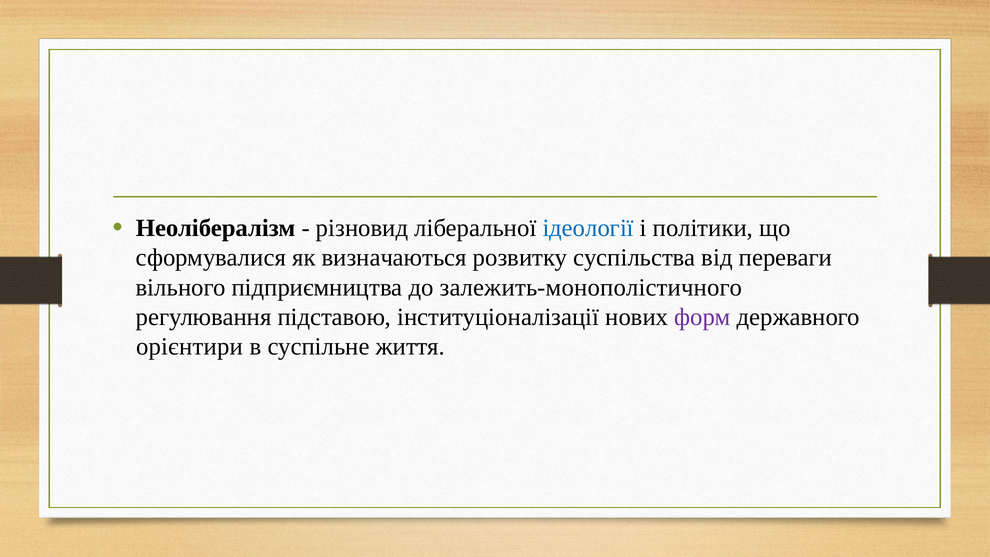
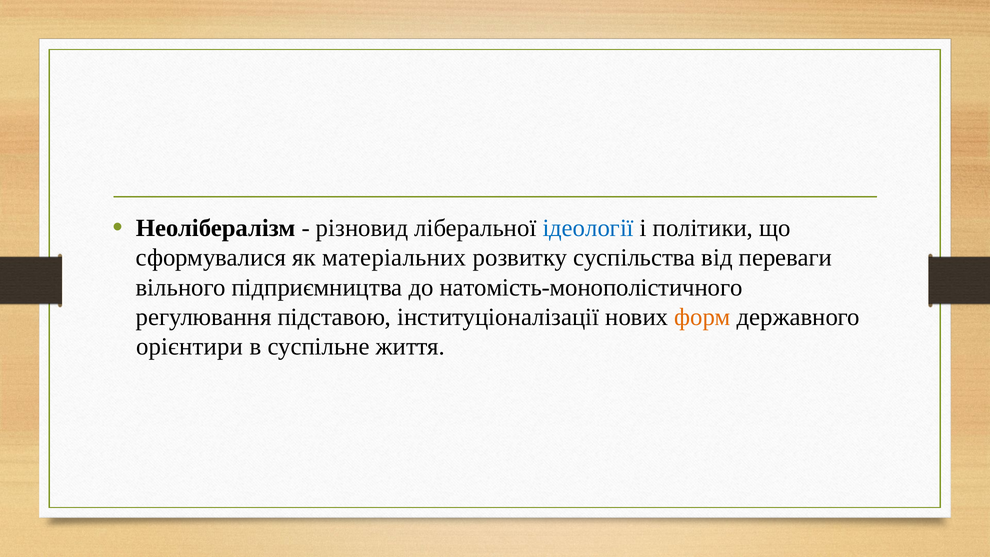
визначаються: визначаються -> матеріальних
залежить-монополістичного: залежить-монополістичного -> натомість-монополістичного
форм colour: purple -> orange
